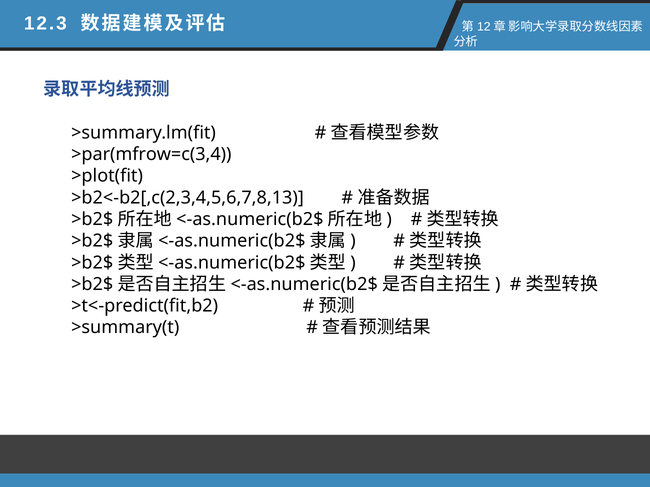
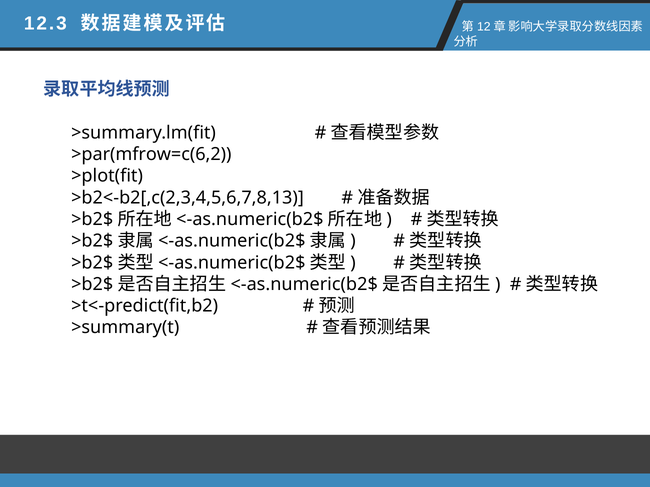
>par(mfrow=c(3,4: >par(mfrow=c(3,4 -> >par(mfrow=c(6,2
